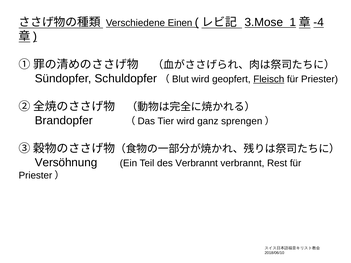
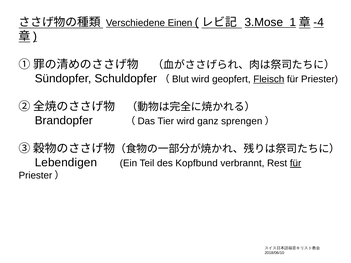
Versöhnung: Versöhnung -> Lebendigen
des Verbrannt: Verbrannt -> Kopfbund
für at (296, 163) underline: none -> present
